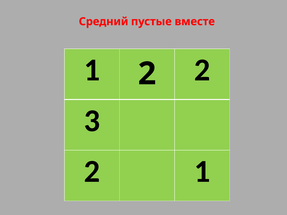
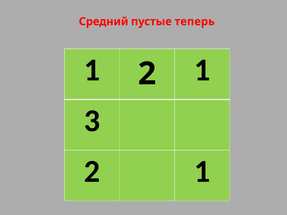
вместе: вместе -> теперь
1 2 2: 2 -> 1
